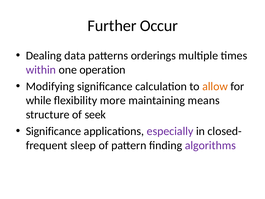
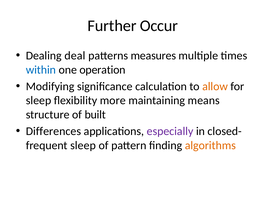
data: data -> deal
orderings: orderings -> measures
within colour: purple -> blue
while at (39, 100): while -> sleep
seek: seek -> built
Significance at (54, 131): Significance -> Differences
algorithms colour: purple -> orange
